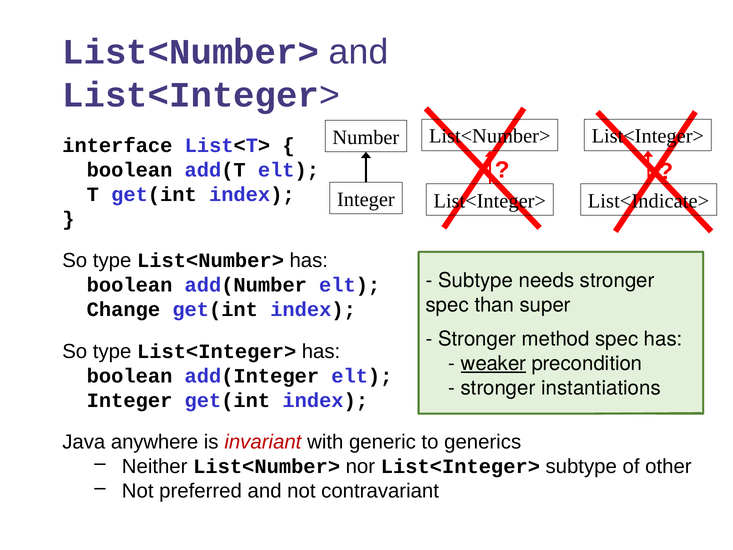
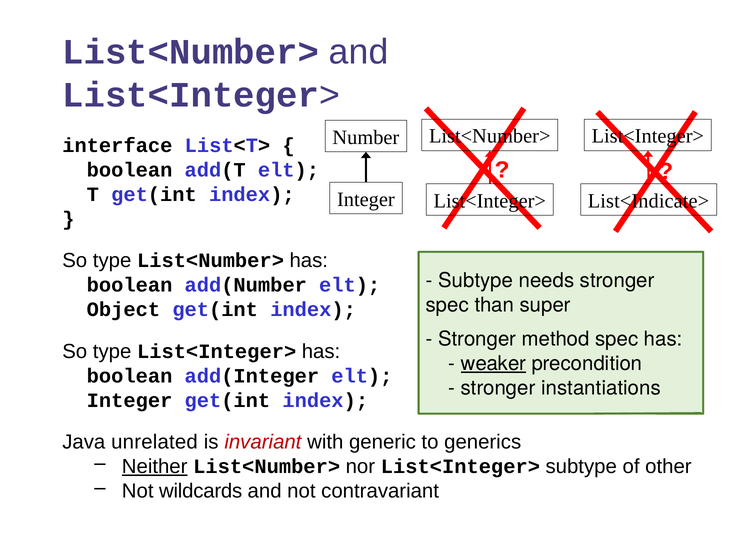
Change: Change -> Object
anywhere: anywhere -> unrelated
Neither underline: none -> present
preferred: preferred -> wildcards
